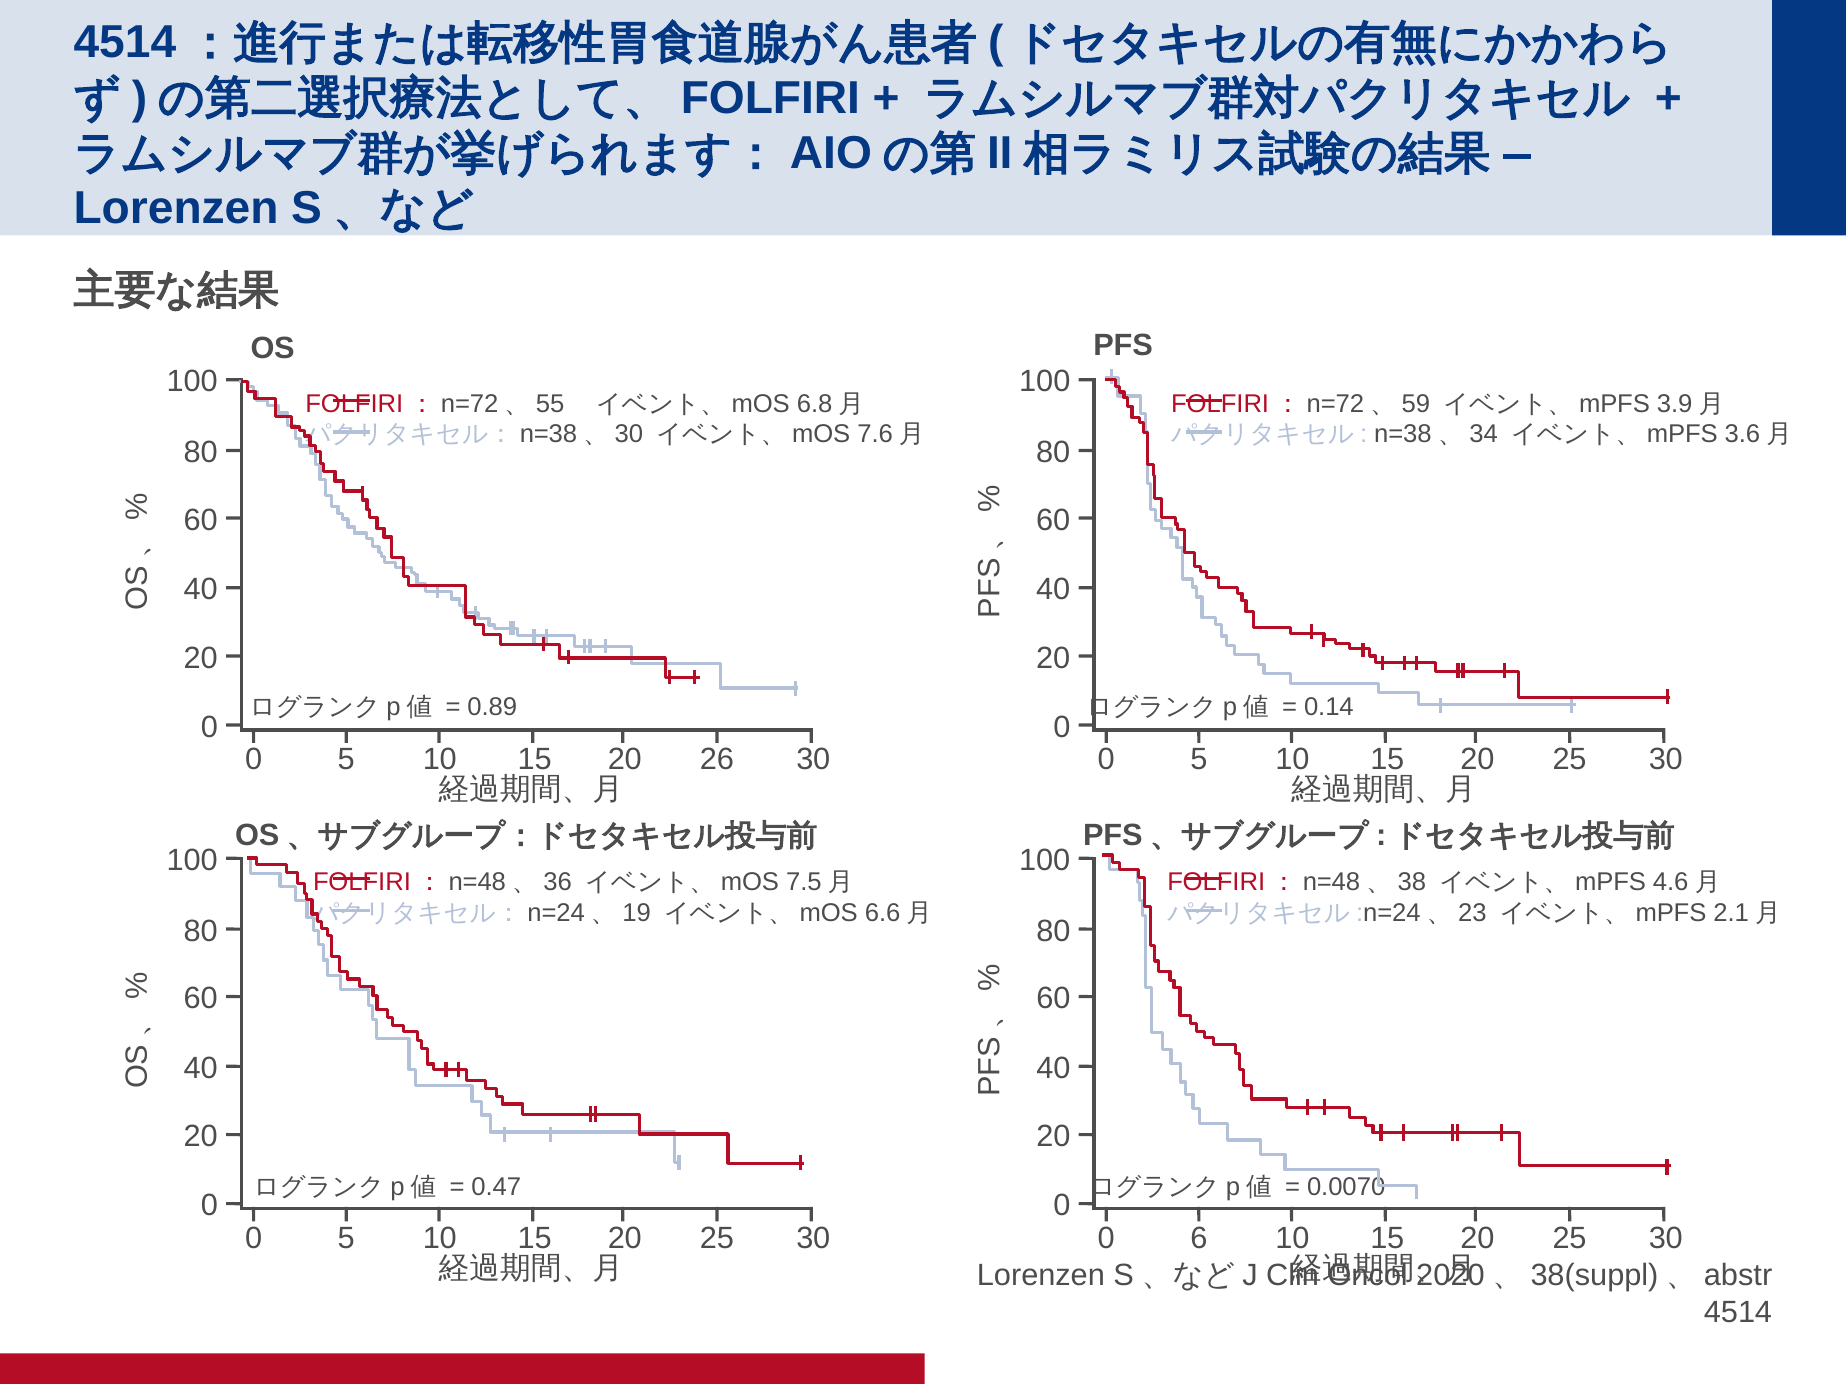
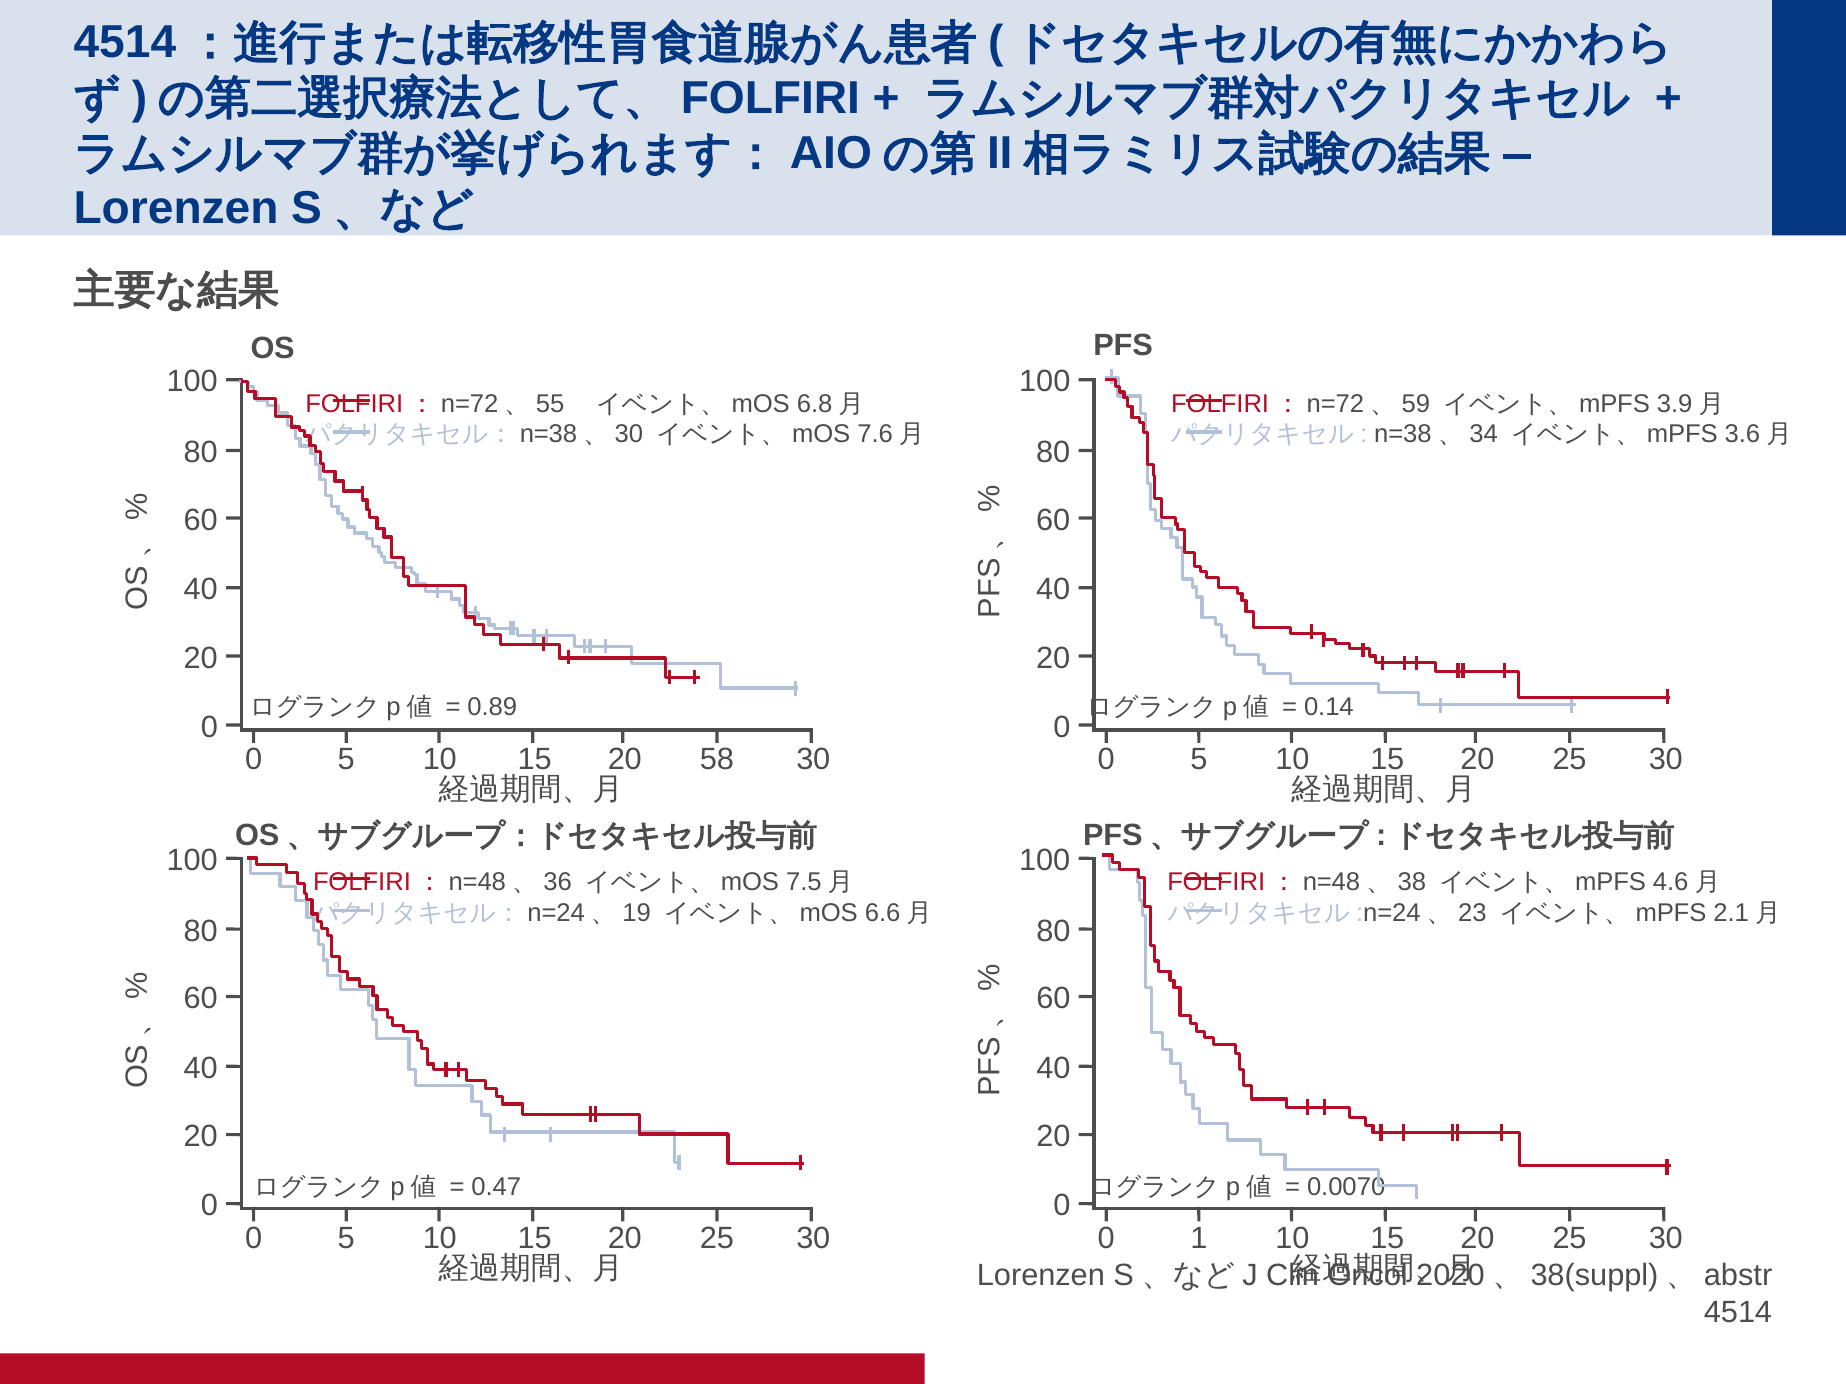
26: 26 -> 58
6: 6 -> 1
